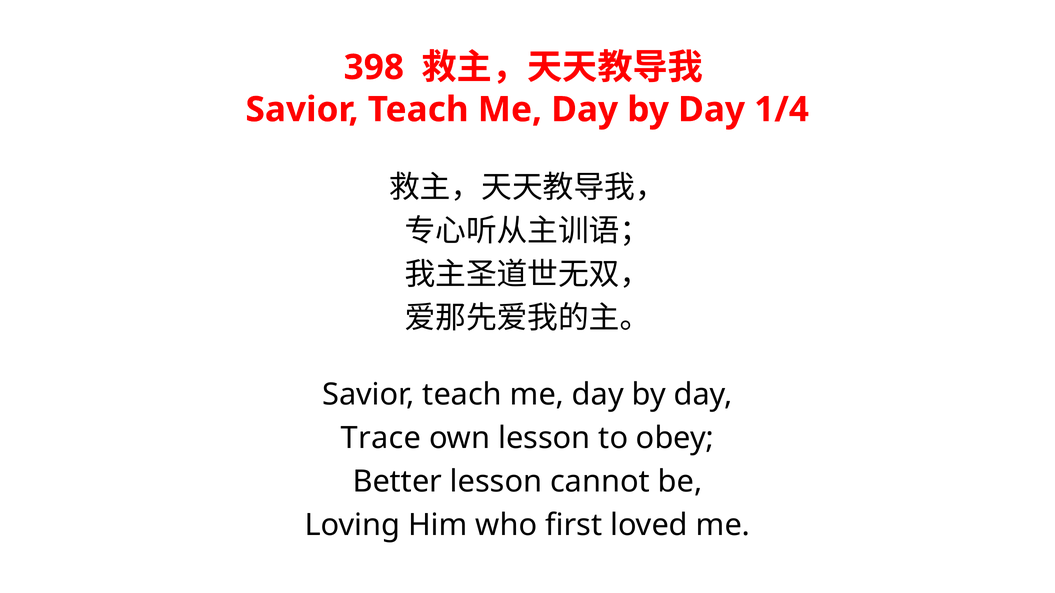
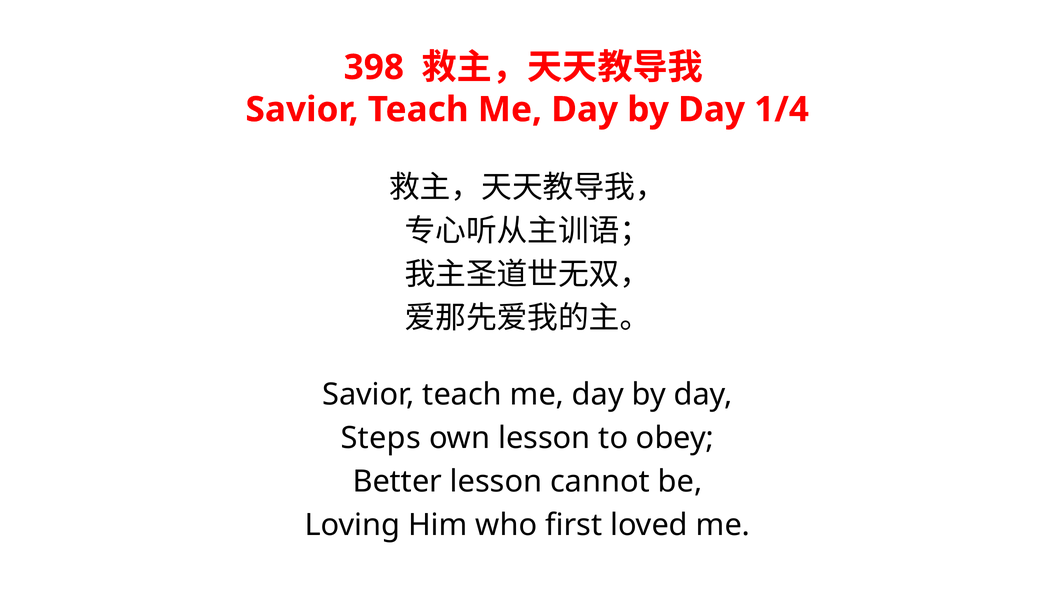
Trace: Trace -> Steps
